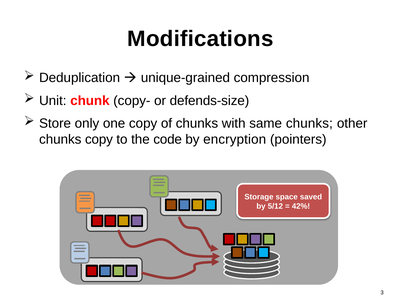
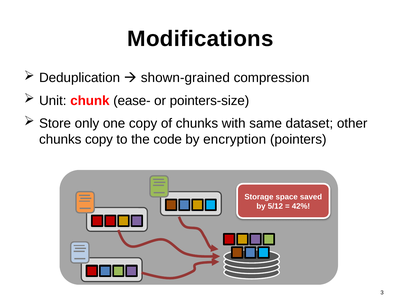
unique-grained: unique-grained -> shown-grained
copy-: copy- -> ease-
defends-size: defends-size -> pointers-size
same chunks: chunks -> dataset
